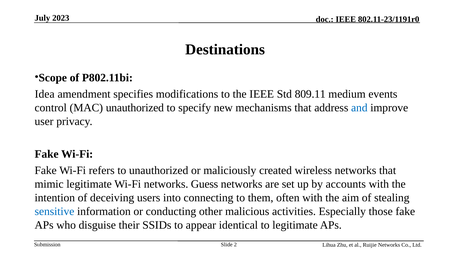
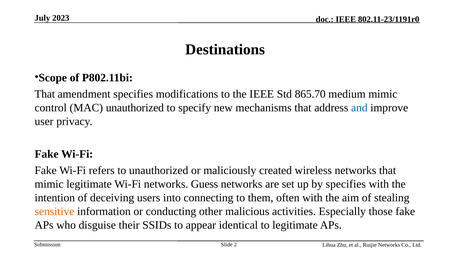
Idea at (45, 94): Idea -> That
809.11: 809.11 -> 865.70
medium events: events -> mimic
by accounts: accounts -> specifies
sensitive colour: blue -> orange
